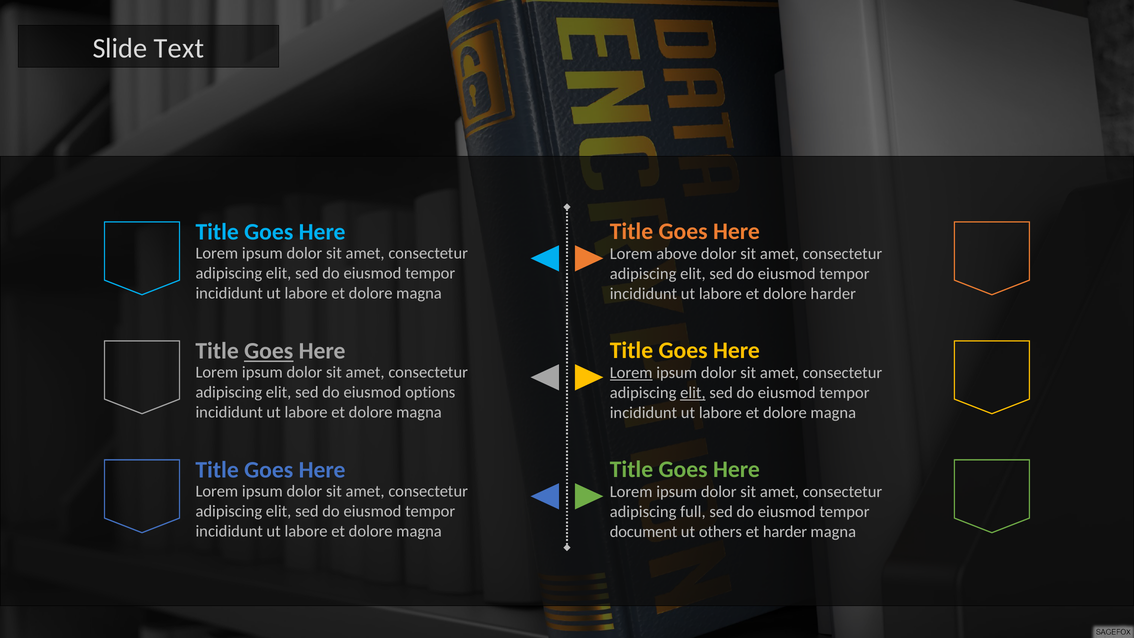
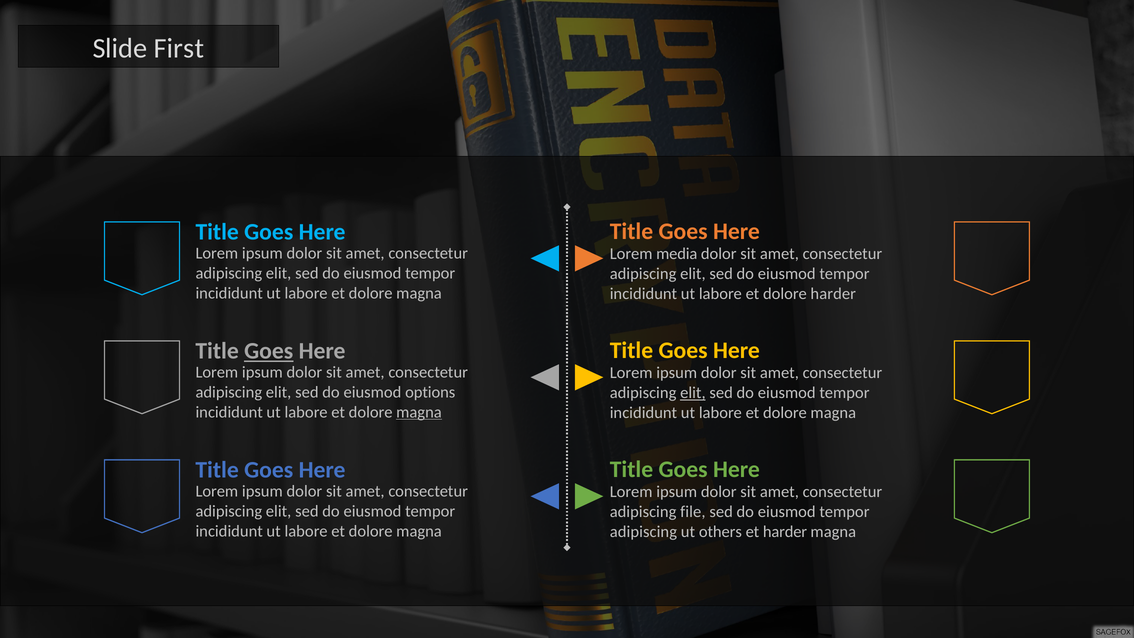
Text: Text -> First
above: above -> media
Lorem at (631, 373) underline: present -> none
magna at (419, 412) underline: none -> present
full: full -> file
document at (644, 531): document -> adipiscing
